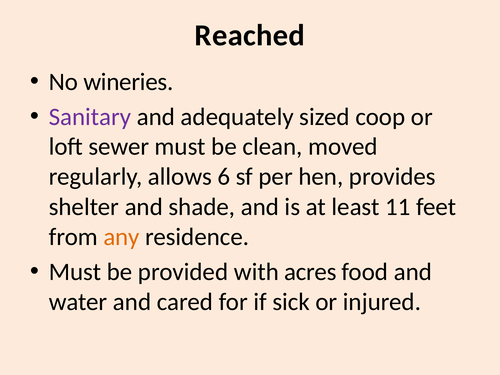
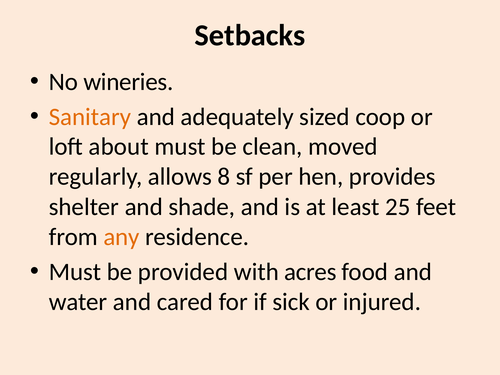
Reached: Reached -> Setbacks
Sanitary colour: purple -> orange
sewer: sewer -> about
6: 6 -> 8
11: 11 -> 25
